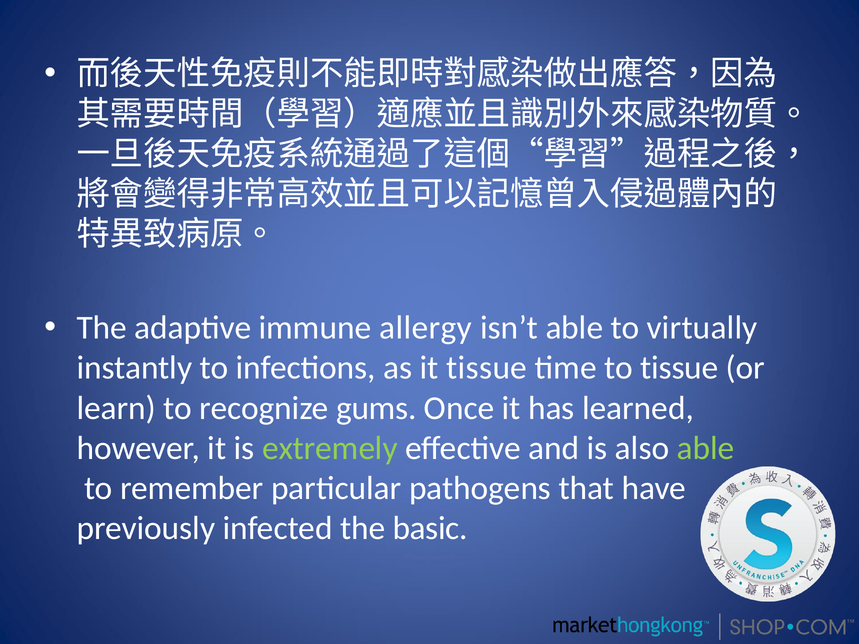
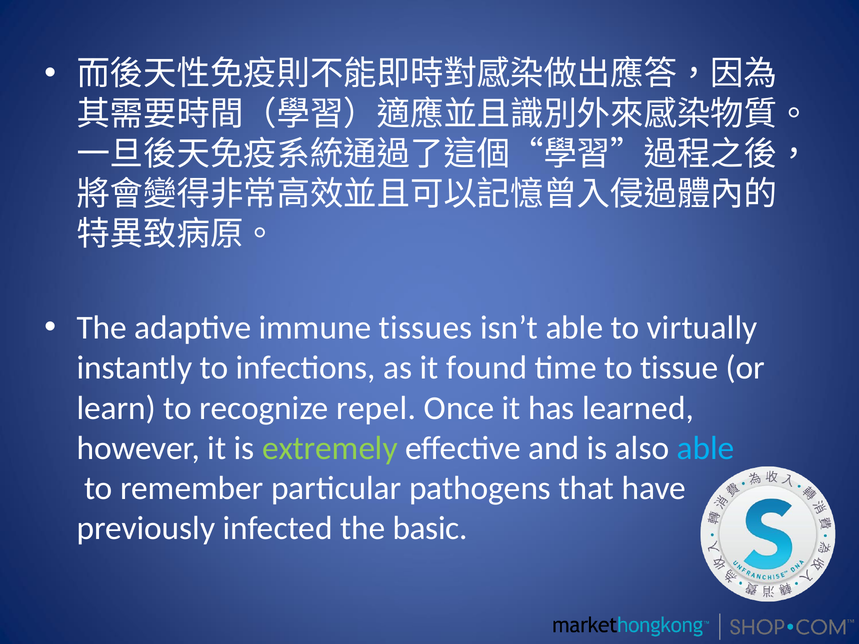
allergy: allergy -> tissues
it tissue: tissue -> found
gums: gums -> repel
able at (705, 448) colour: light green -> light blue
